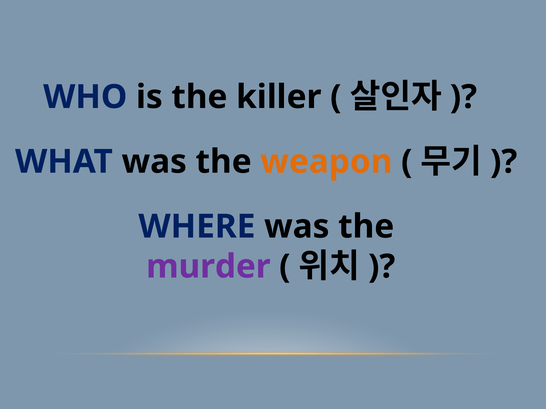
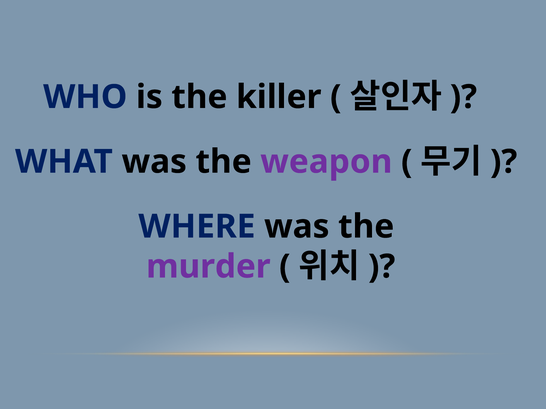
weapon colour: orange -> purple
